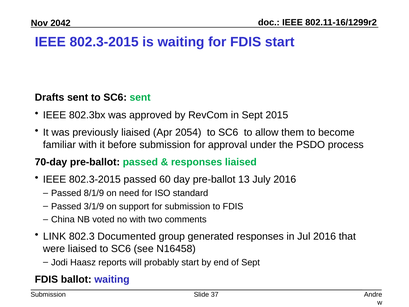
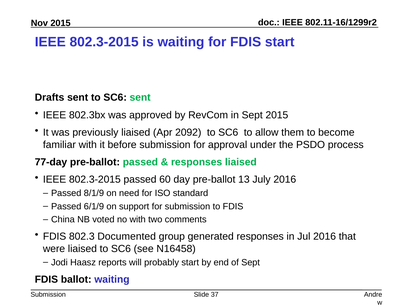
2042 at (61, 23): 2042 -> 2015
2054: 2054 -> 2092
70-day: 70-day -> 77-day
3/1/9: 3/1/9 -> 6/1/9
LINK at (55, 236): LINK -> FDIS
